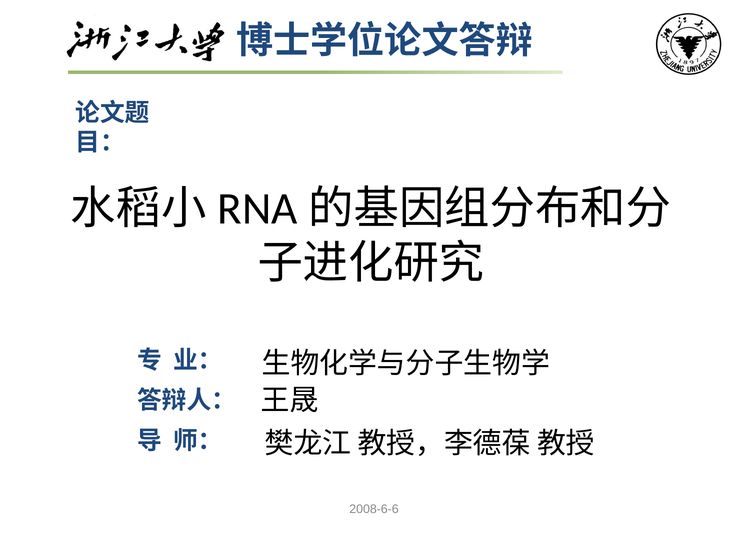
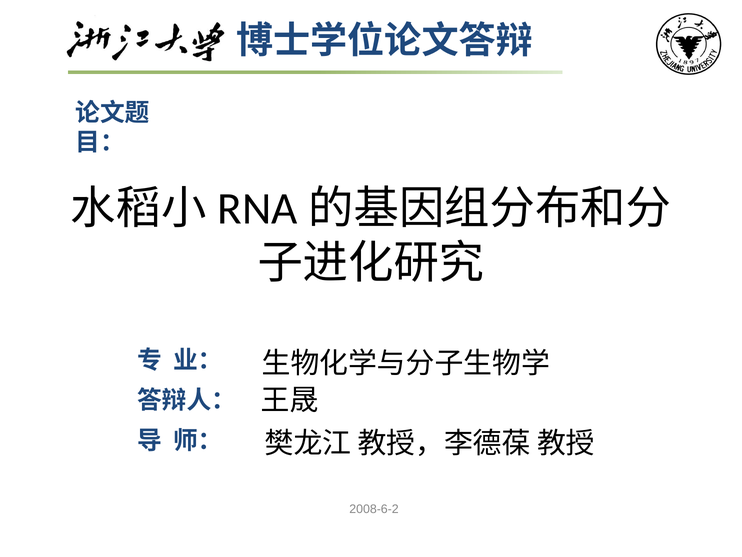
2008-6-6: 2008-6-6 -> 2008-6-2
